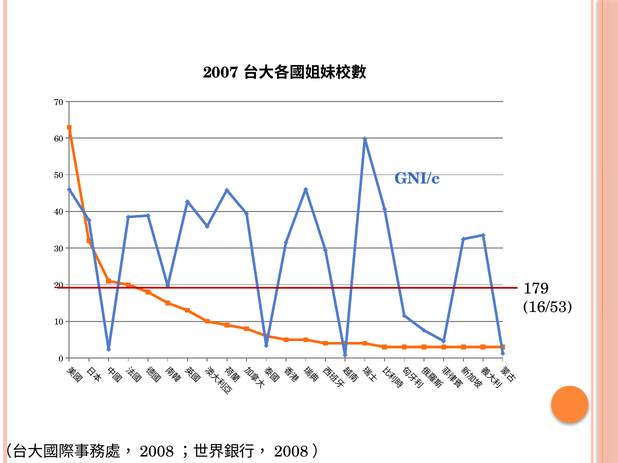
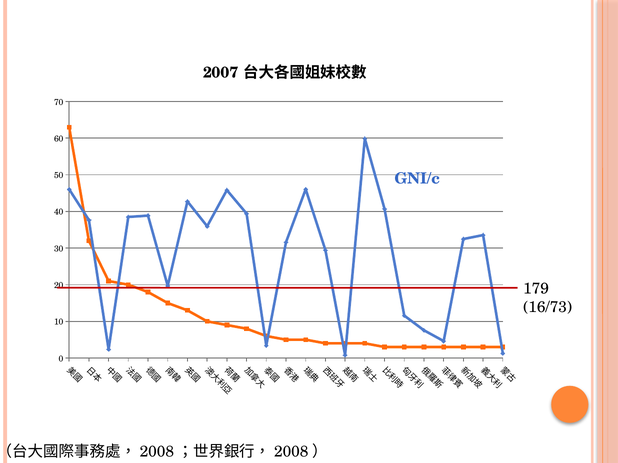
16/53: 16/53 -> 16/73
